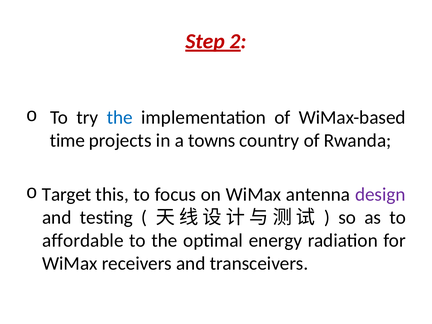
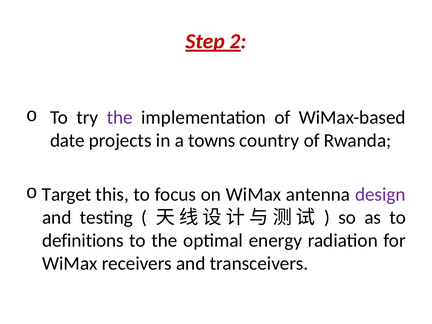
the at (120, 118) colour: blue -> purple
time: time -> date
affordable: affordable -> definitions
